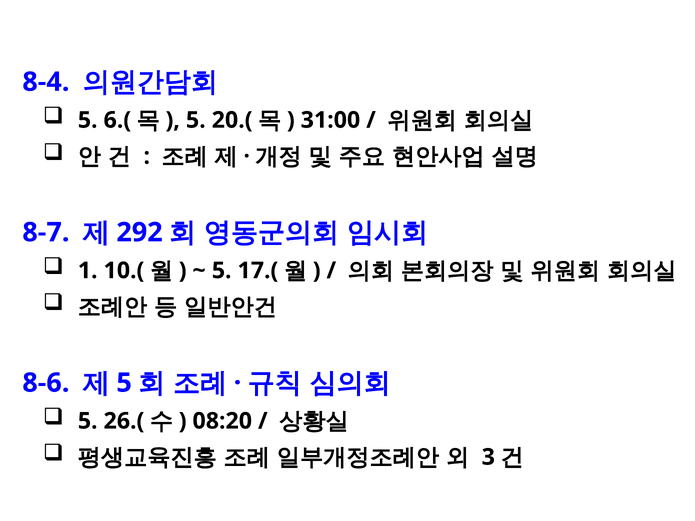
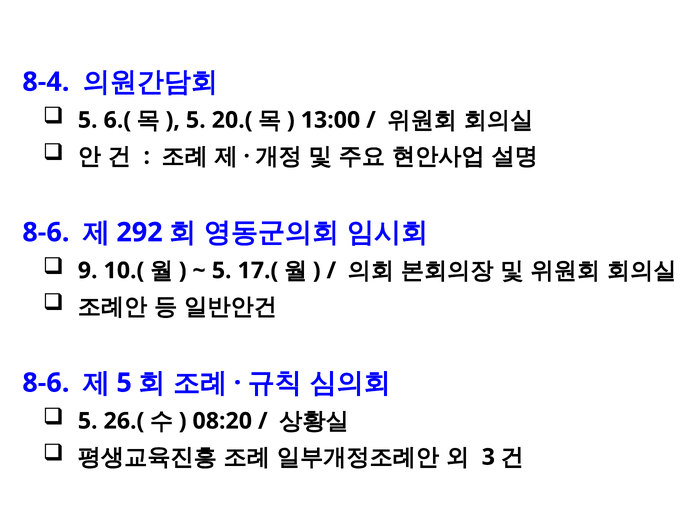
31:00: 31:00 -> 13:00
8-7 at (46, 232): 8-7 -> 8-6
1: 1 -> 9
